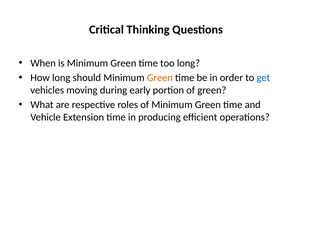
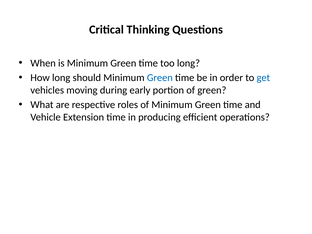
Green at (160, 78) colour: orange -> blue
